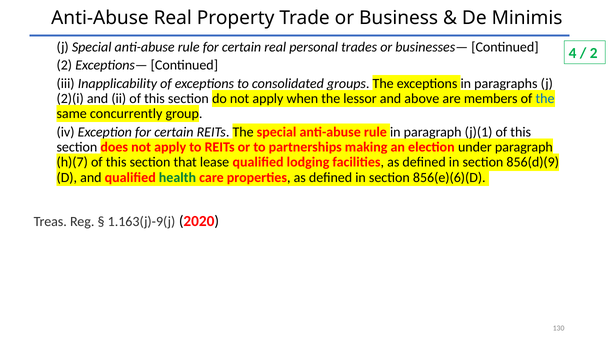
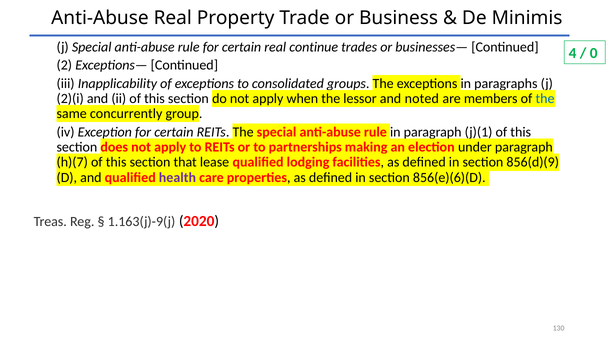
personal: personal -> continue
2 at (594, 53): 2 -> 0
above: above -> noted
health colour: green -> purple
